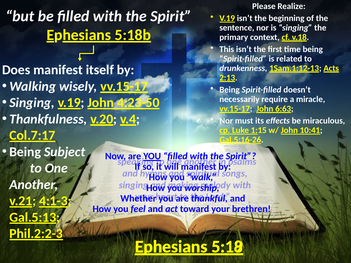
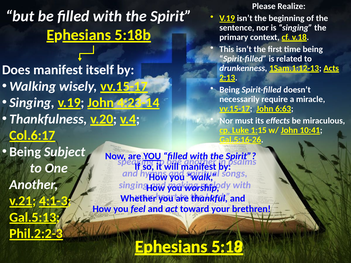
4:23-50: 4:23-50 -> 4:23-14
Col.7:17: Col.7:17 -> Col.6:17
